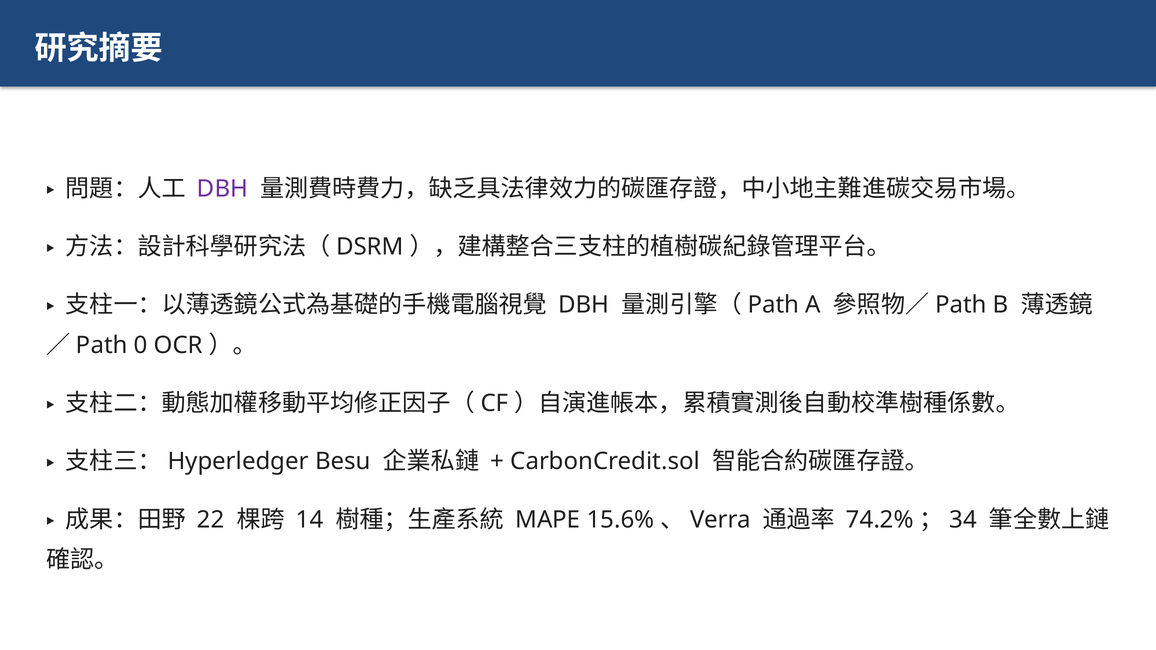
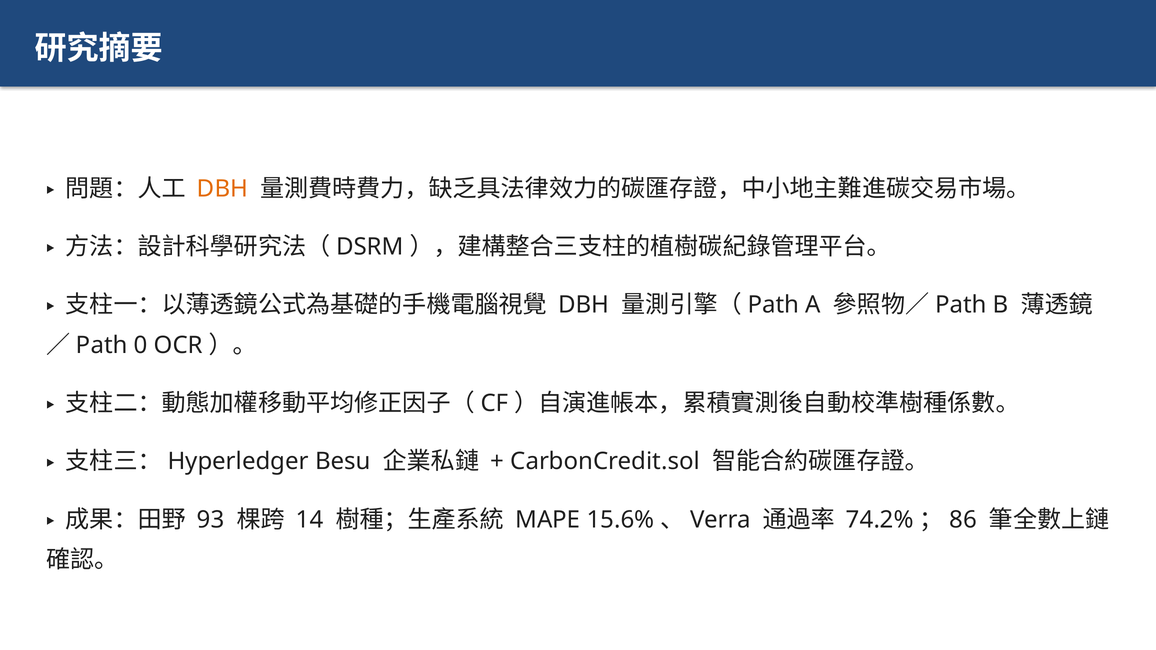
DBH at (223, 189) colour: purple -> orange
22: 22 -> 93
34: 34 -> 86
